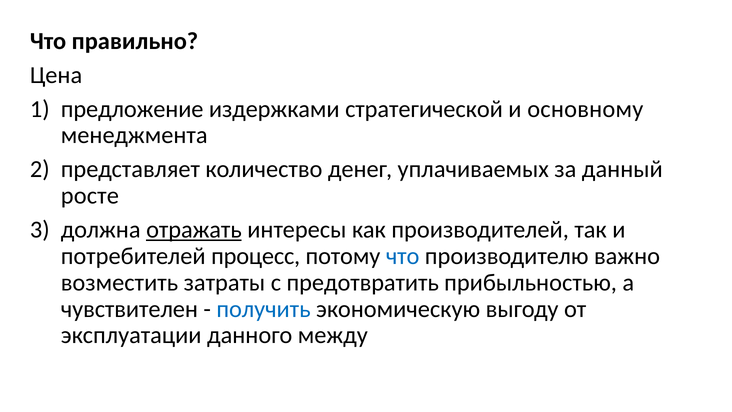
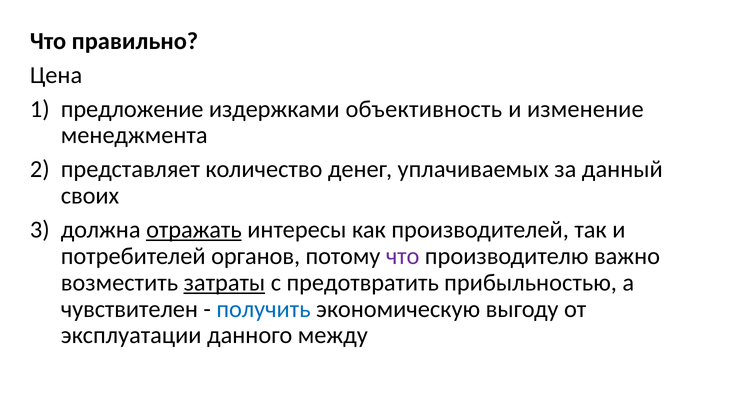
стратегической: стратегической -> объективность
основному: основному -> изменение
росте: росте -> своих
процесс: процесс -> органов
что at (403, 256) colour: blue -> purple
затраты underline: none -> present
